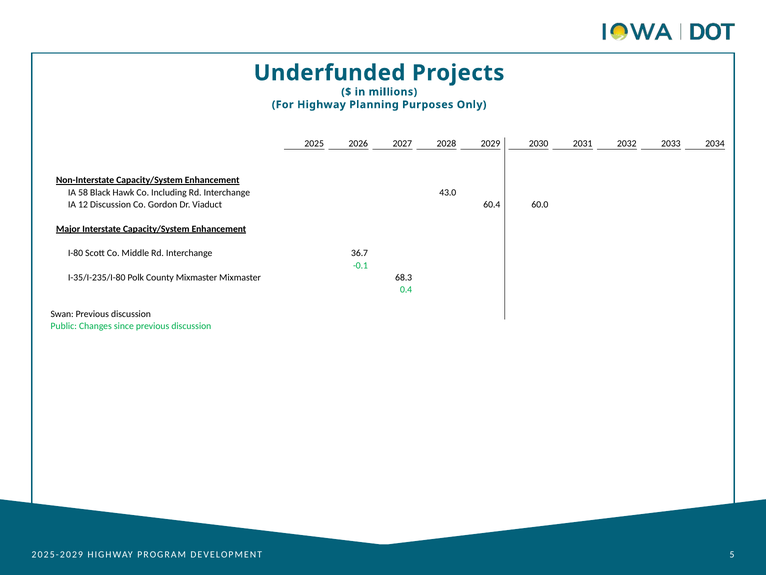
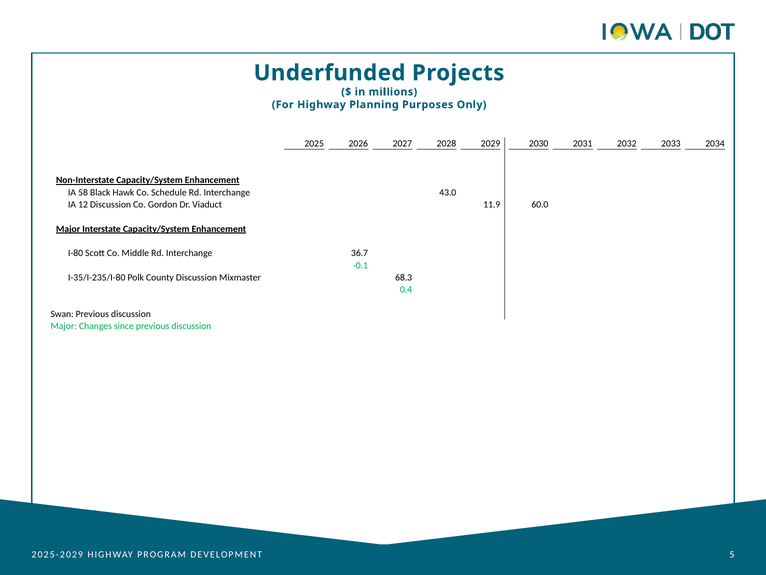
Including: Including -> Schedule
60.4: 60.4 -> 11.9
County Mixmaster: Mixmaster -> Discussion
Public at (64, 326): Public -> Major
